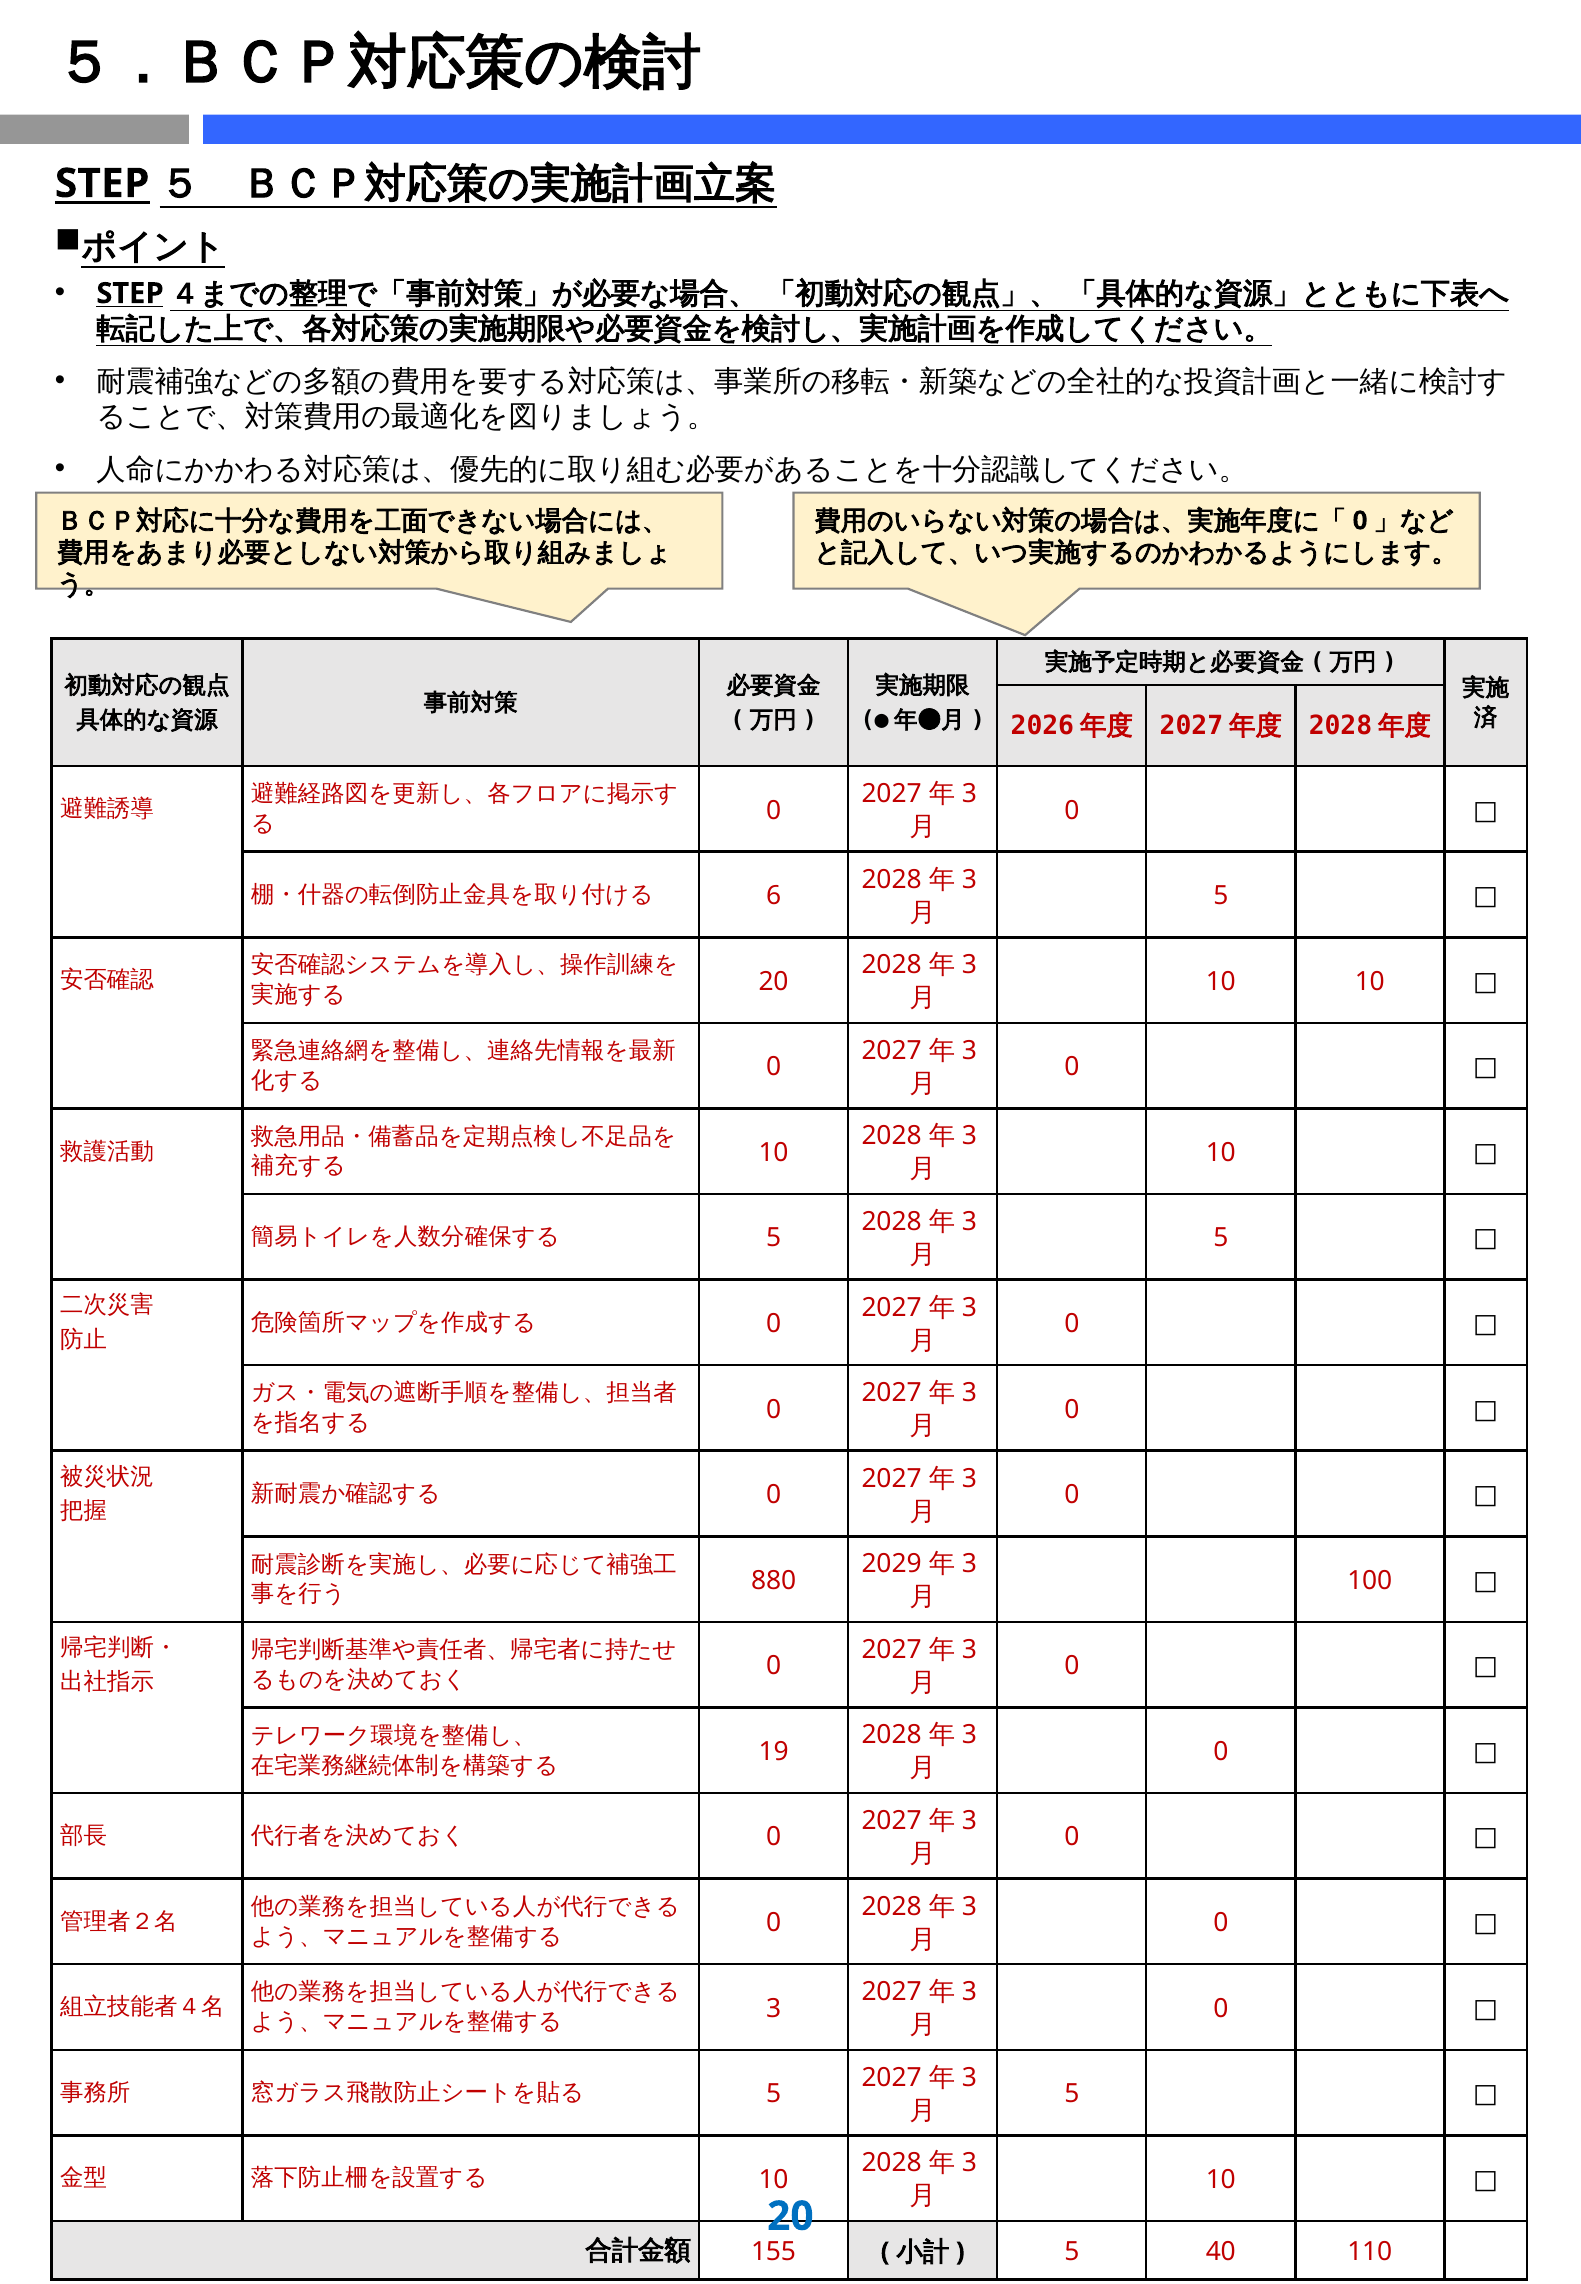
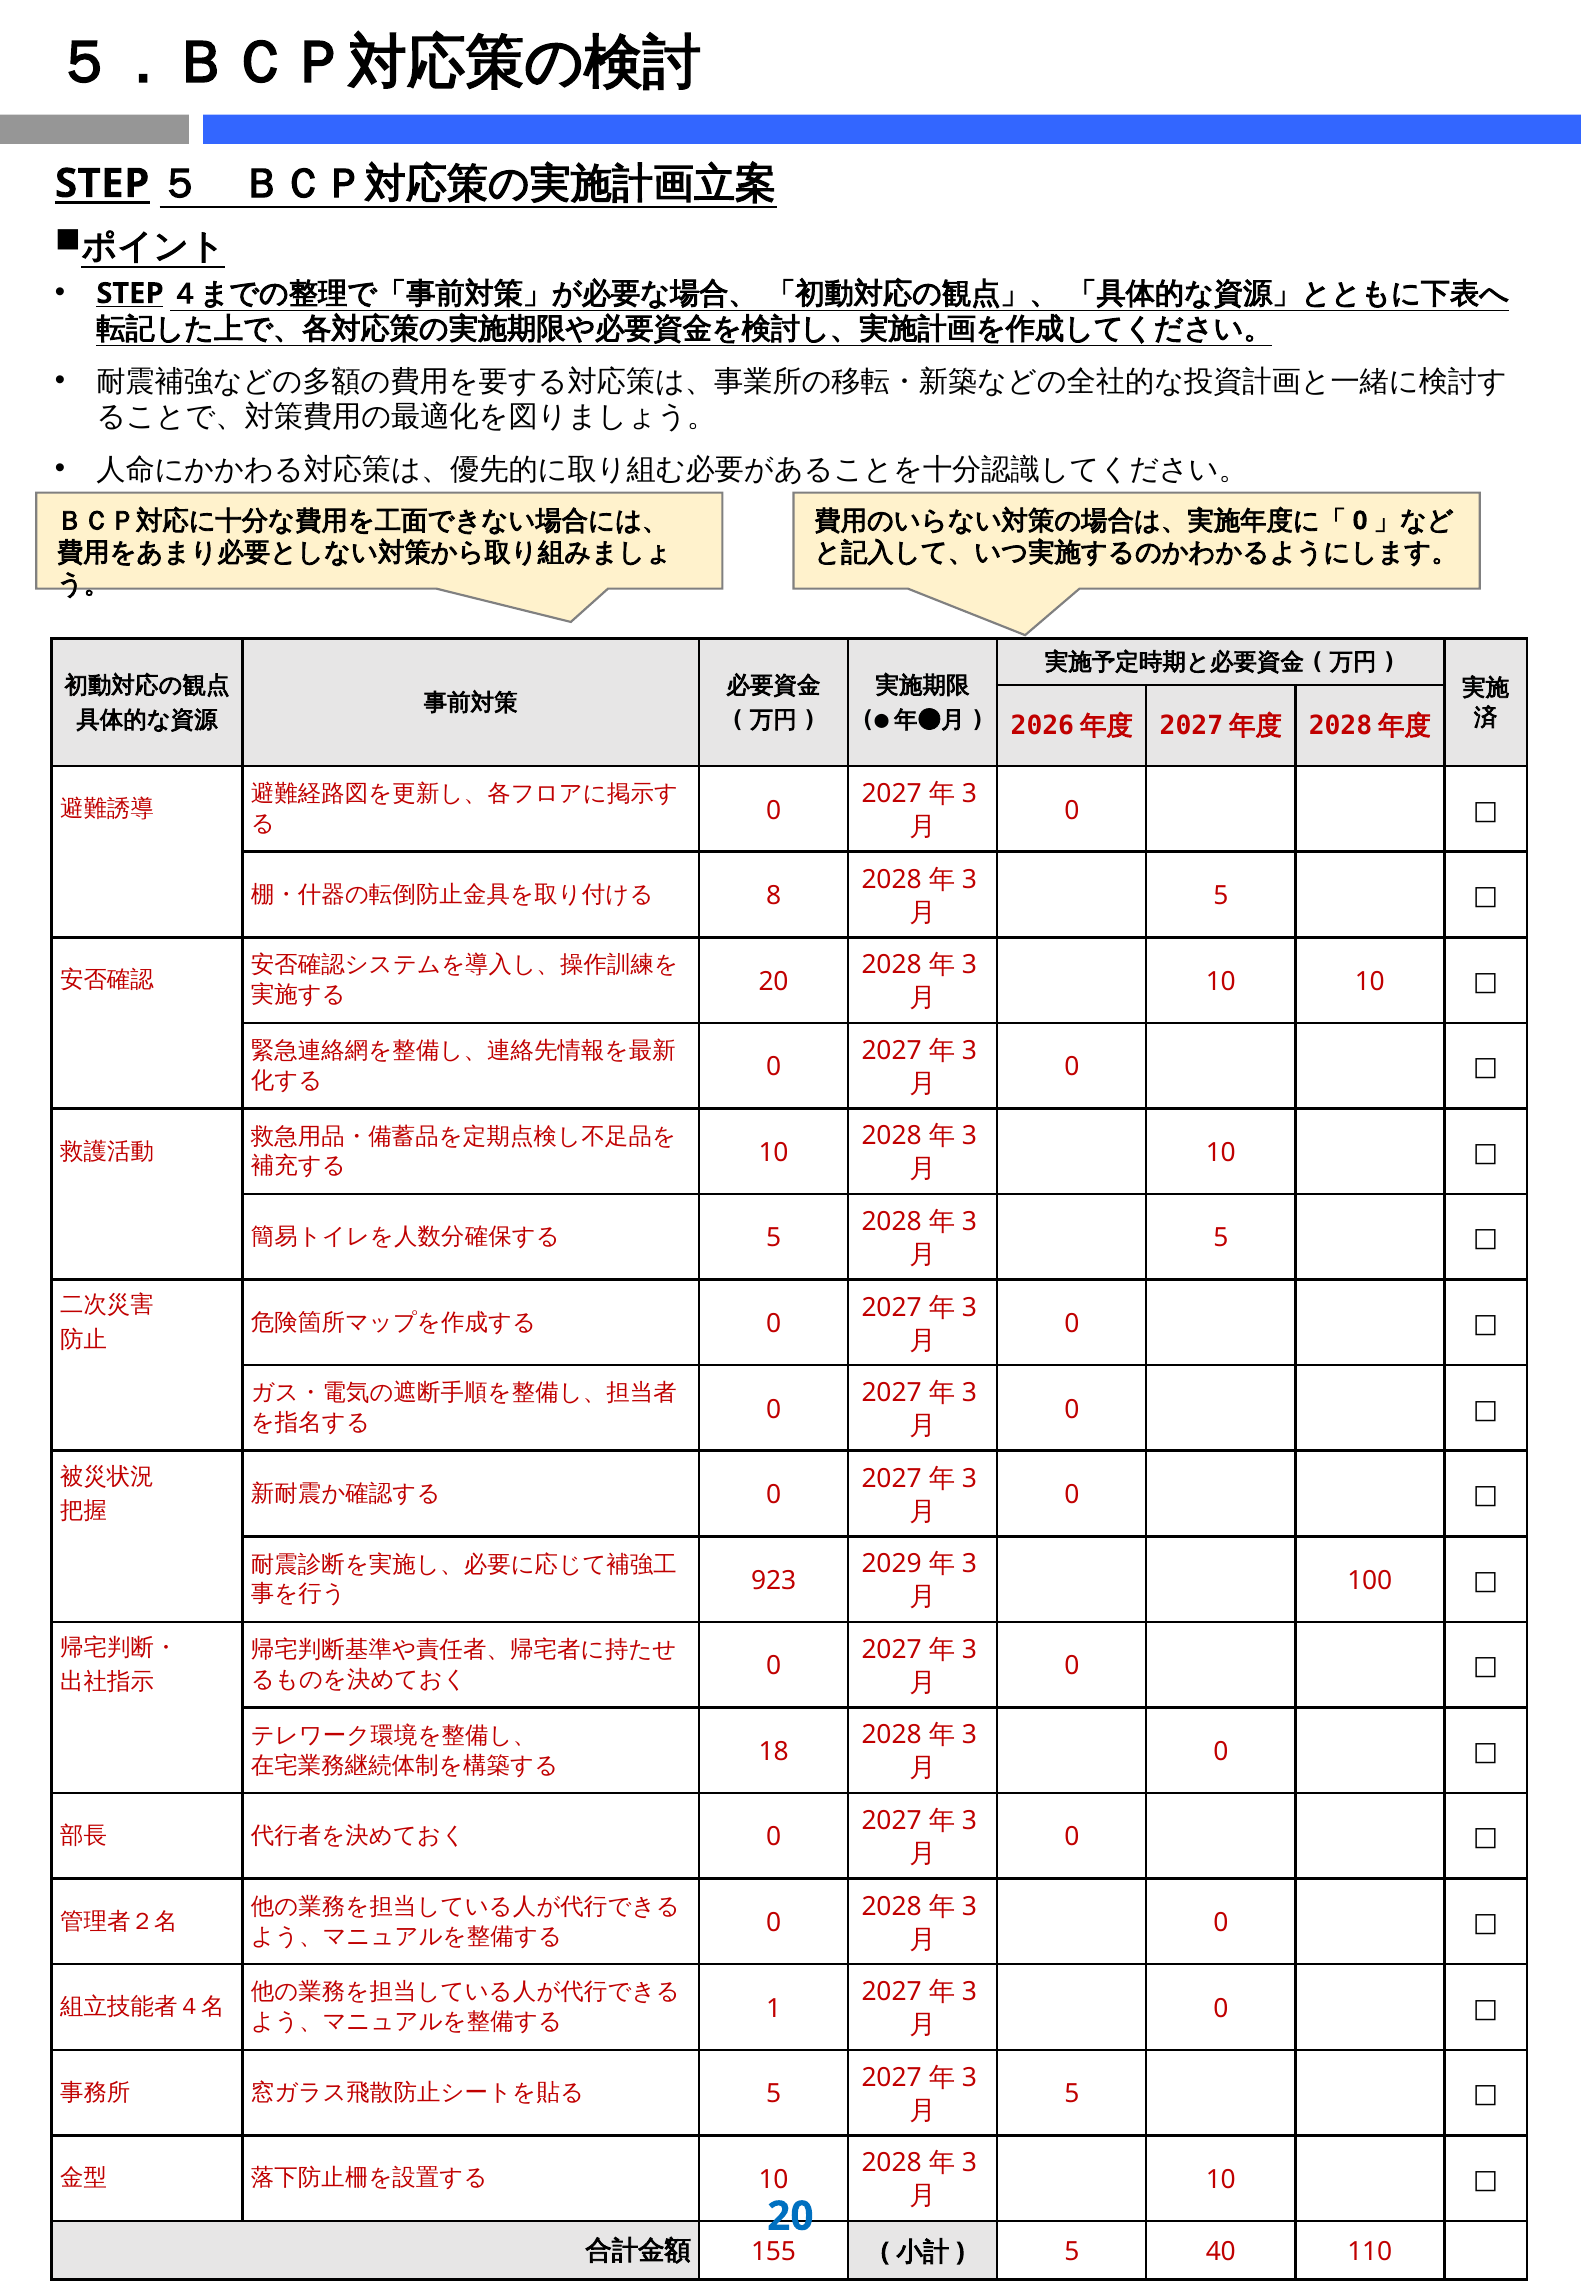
6: 6 -> 8
880: 880 -> 923
19: 19 -> 18
3: 3 -> 1
